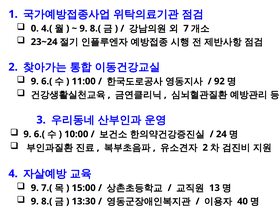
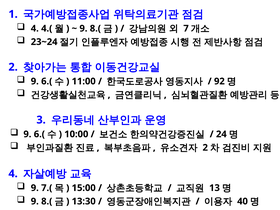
0 at (35, 28): 0 -> 4
